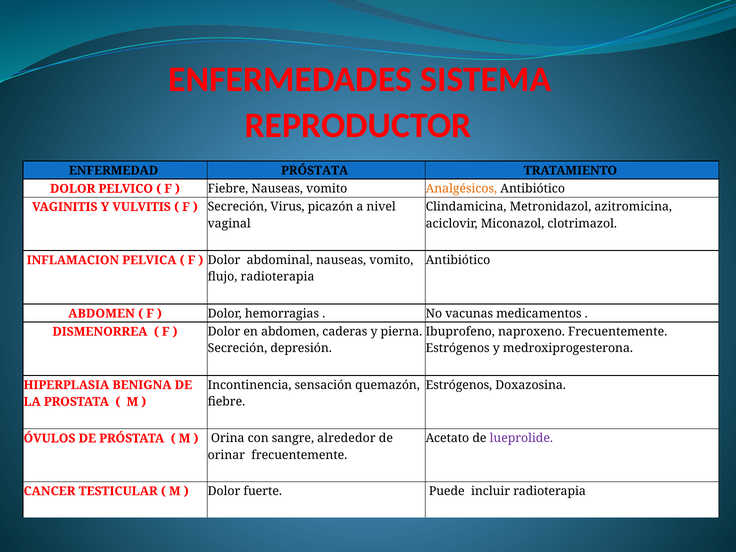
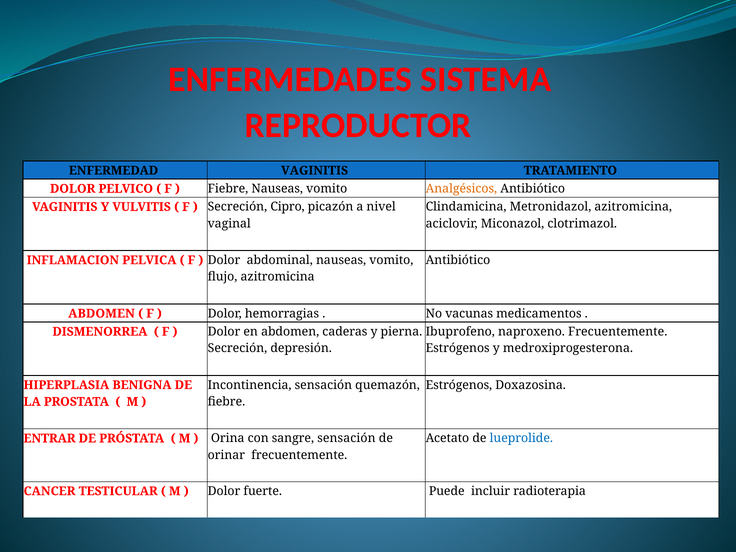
ENFERMEDAD PRÓSTATA: PRÓSTATA -> VAGINITIS
Virus: Virus -> Cipro
flujo radioterapia: radioterapia -> azitromicina
ÓVULOS: ÓVULOS -> ENTRAR
sangre alrededor: alrededor -> sensación
lueprolide colour: purple -> blue
